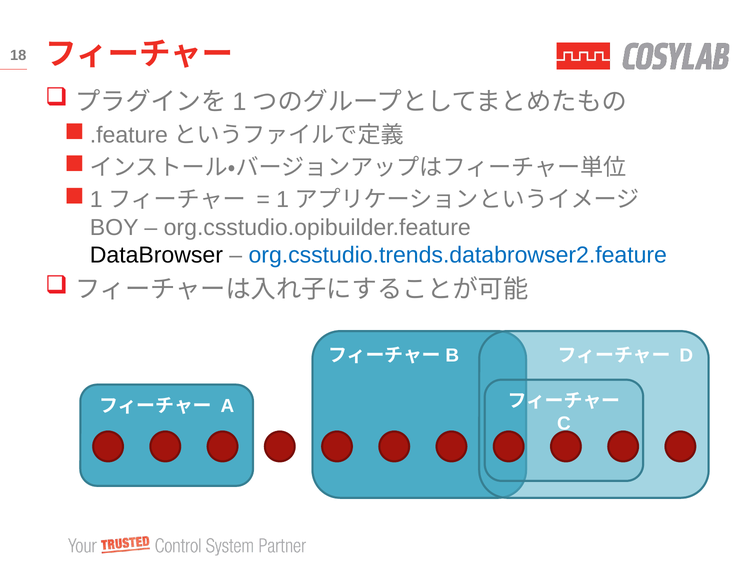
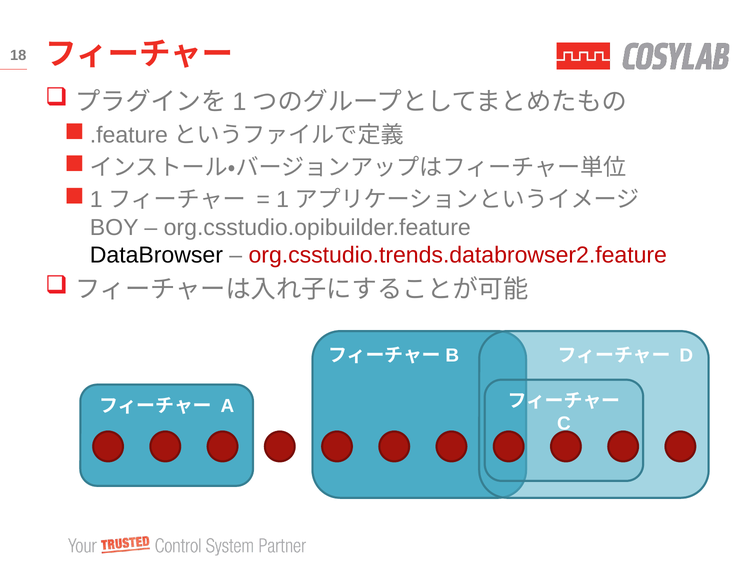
org.csstudio.trends.databrowser2.feature colour: blue -> red
